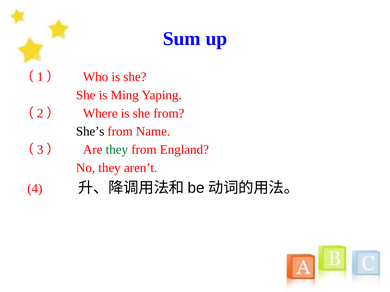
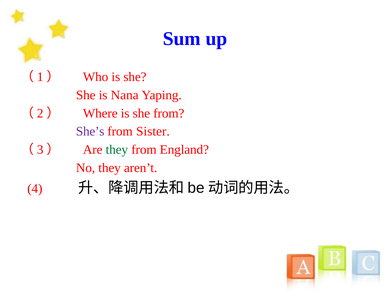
Ming: Ming -> Nana
She’s colour: black -> purple
Name: Name -> Sister
